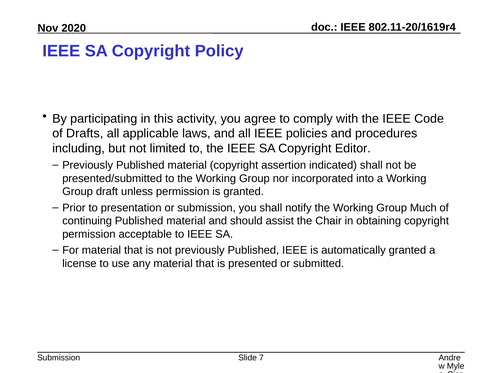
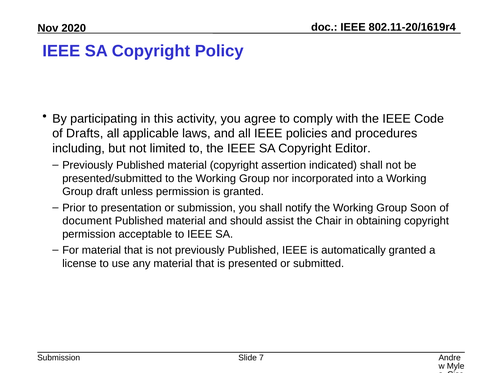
Much: Much -> Soon
continuing: continuing -> document
